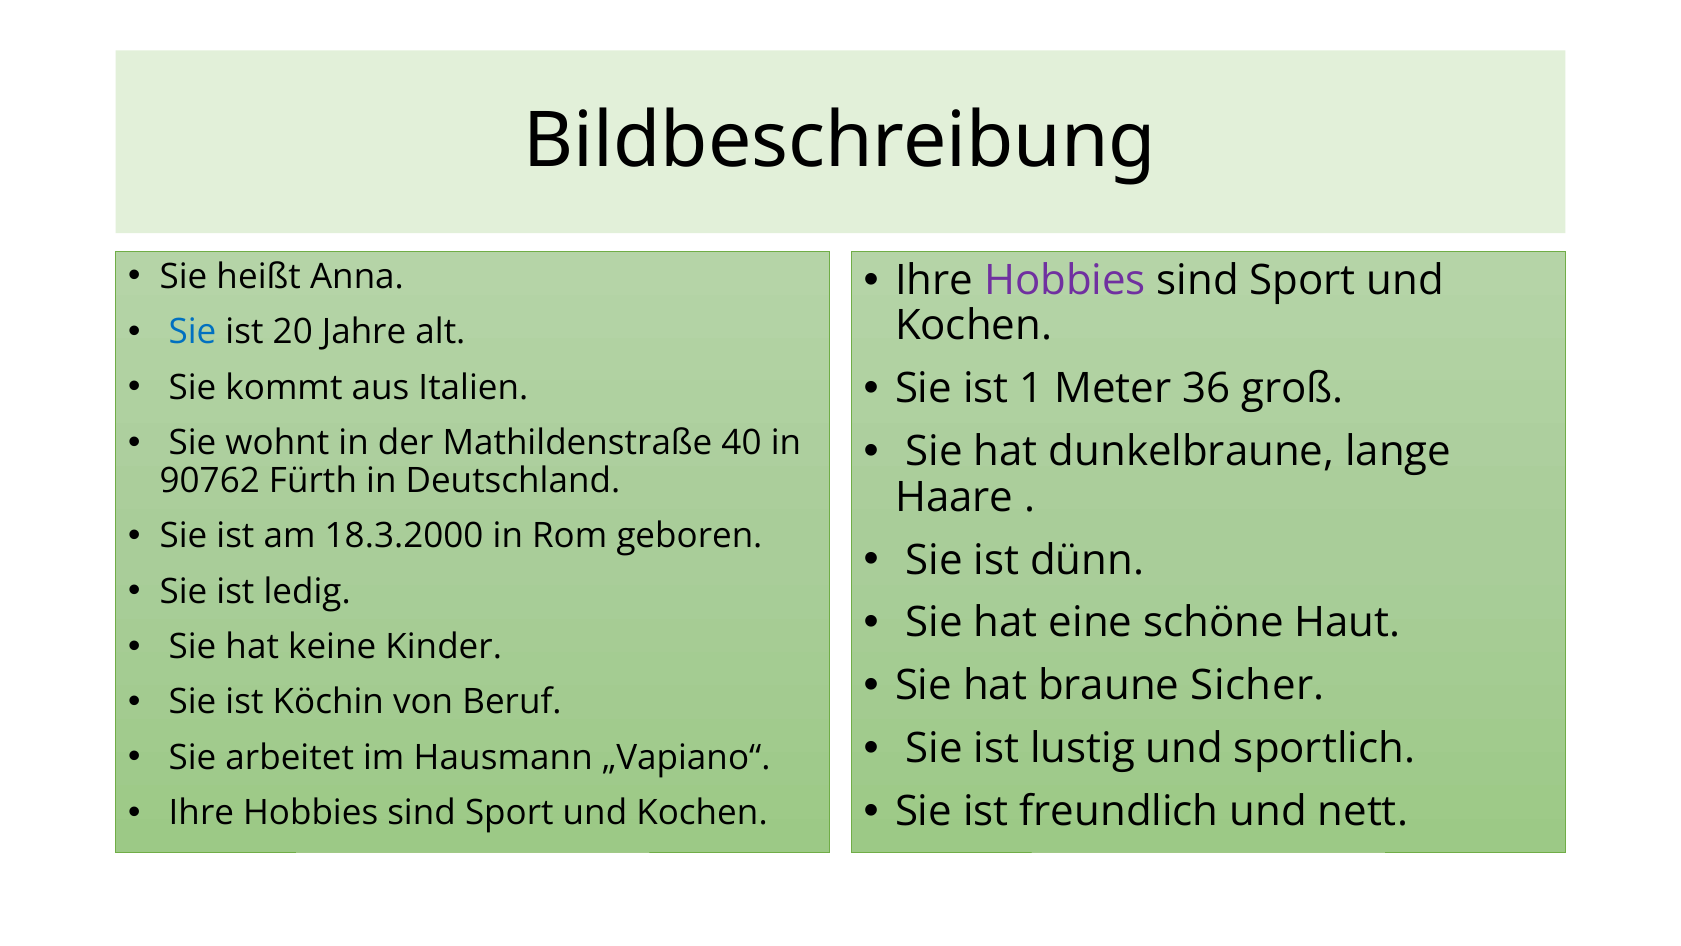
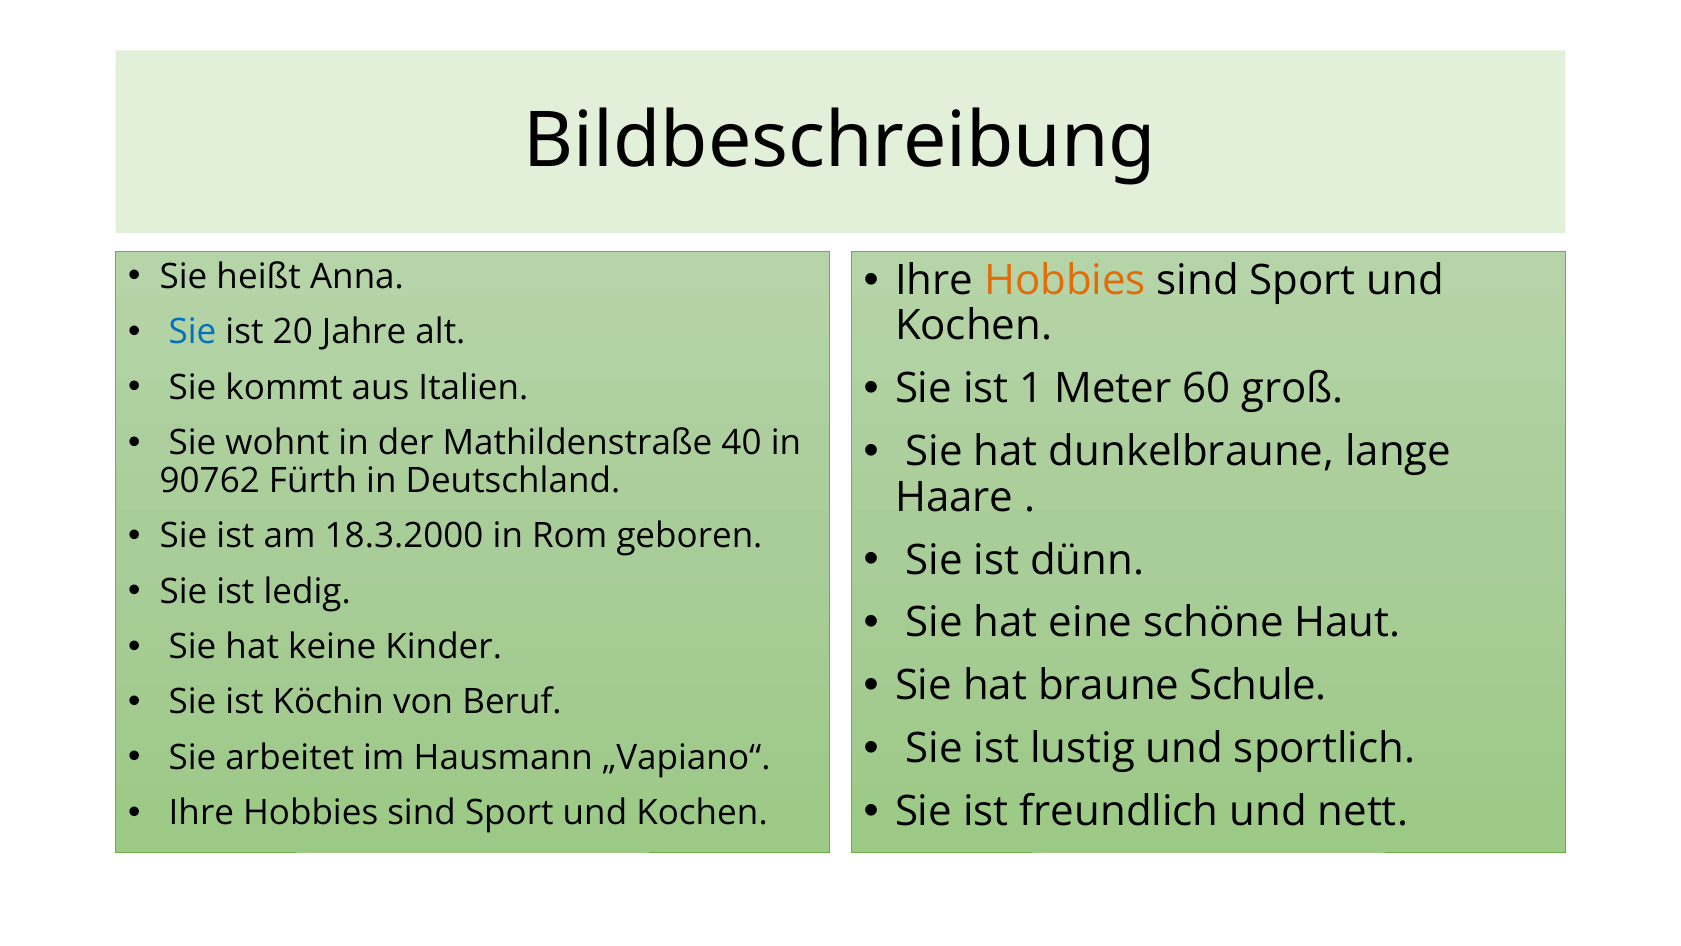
Hobbies at (1065, 280) colour: purple -> orange
36: 36 -> 60
Sicher: Sicher -> Schule
